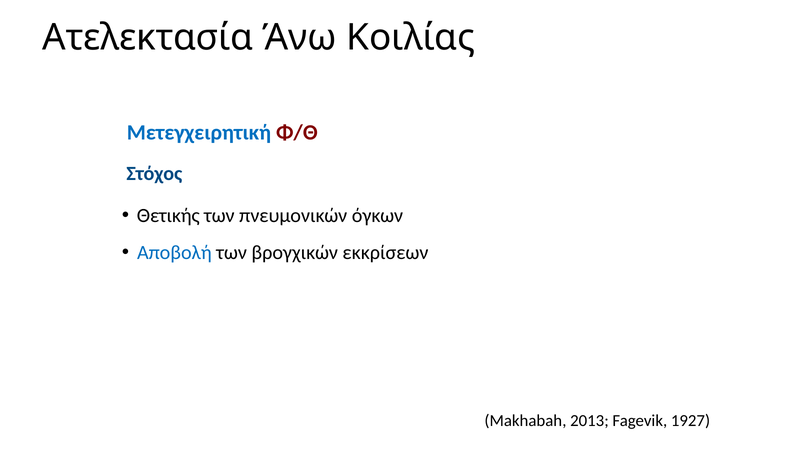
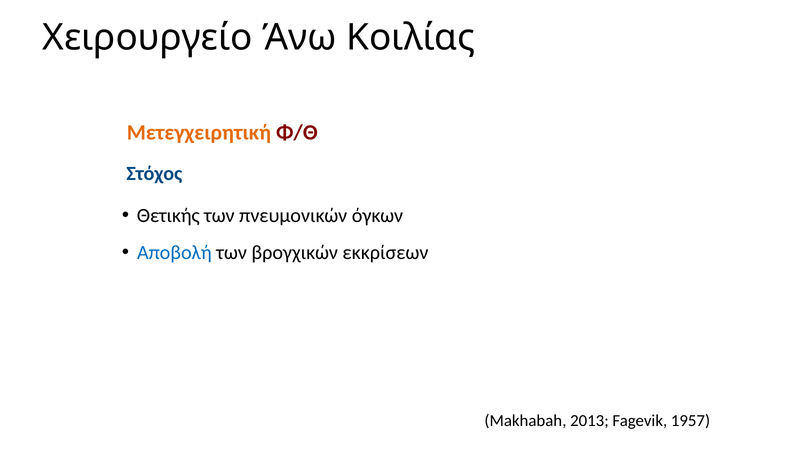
Ατελεκτασία: Ατελεκτασία -> Χειρουργείο
Μετεγχειρητική colour: blue -> orange
1927: 1927 -> 1957
